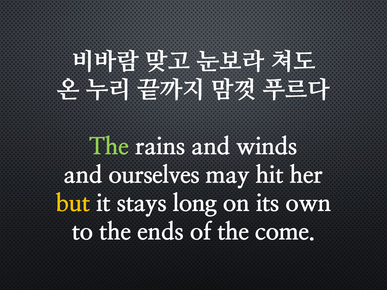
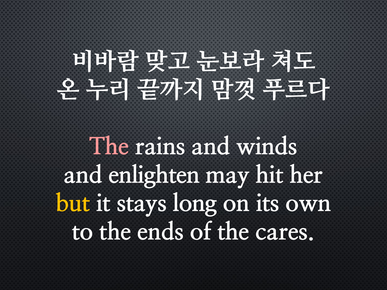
The at (109, 147) colour: light green -> pink
ourselves: ourselves -> enlighten
come: come -> cares
